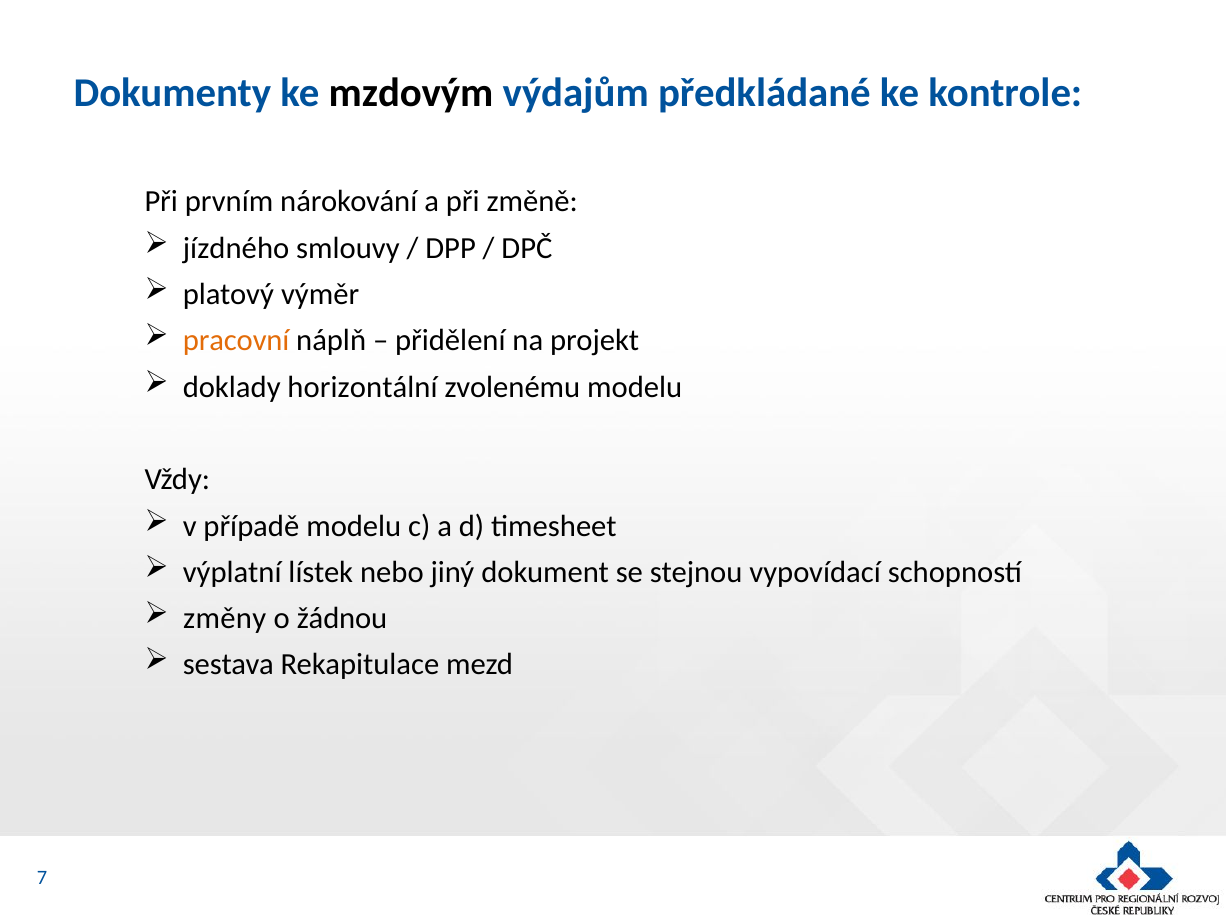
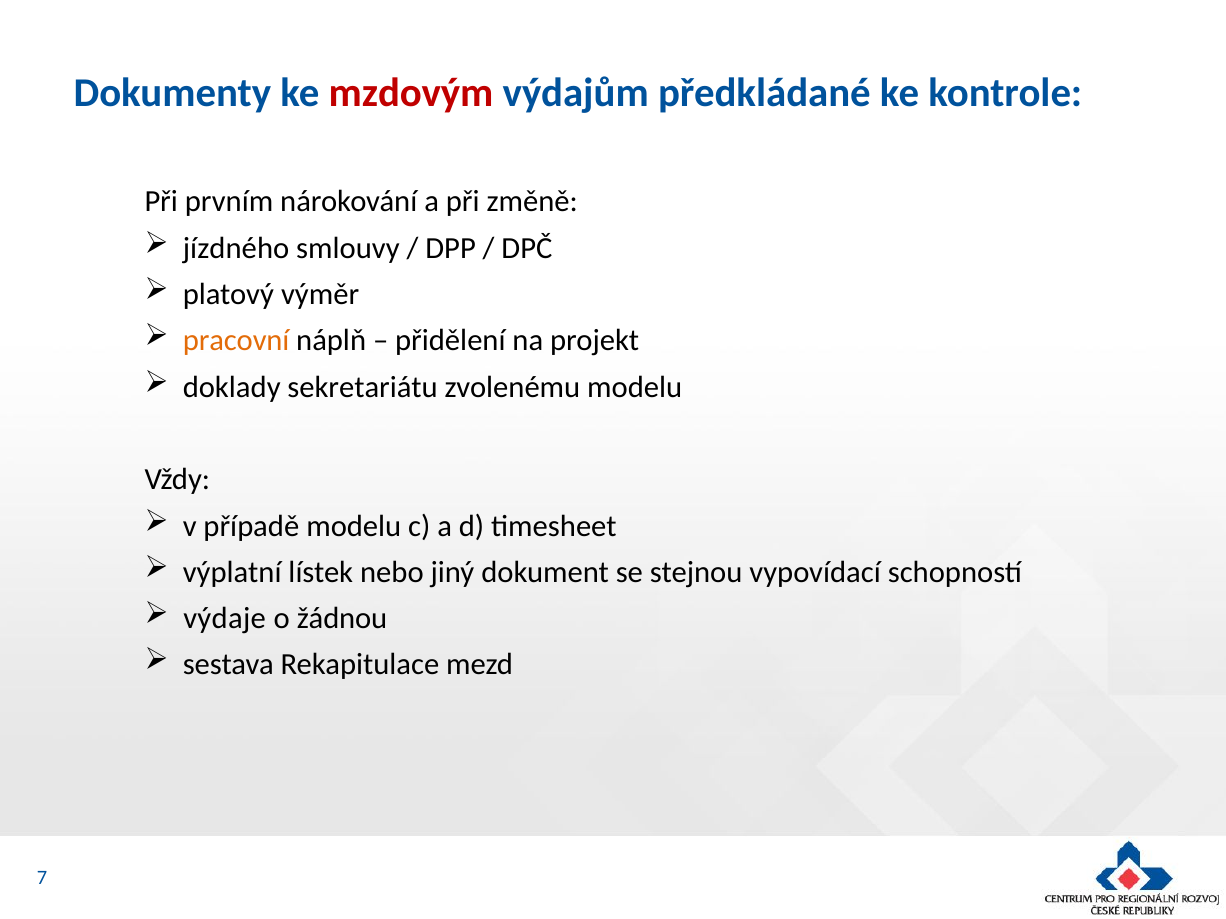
mzdovým colour: black -> red
horizontální: horizontální -> sekretariátu
změny: změny -> výdaje
